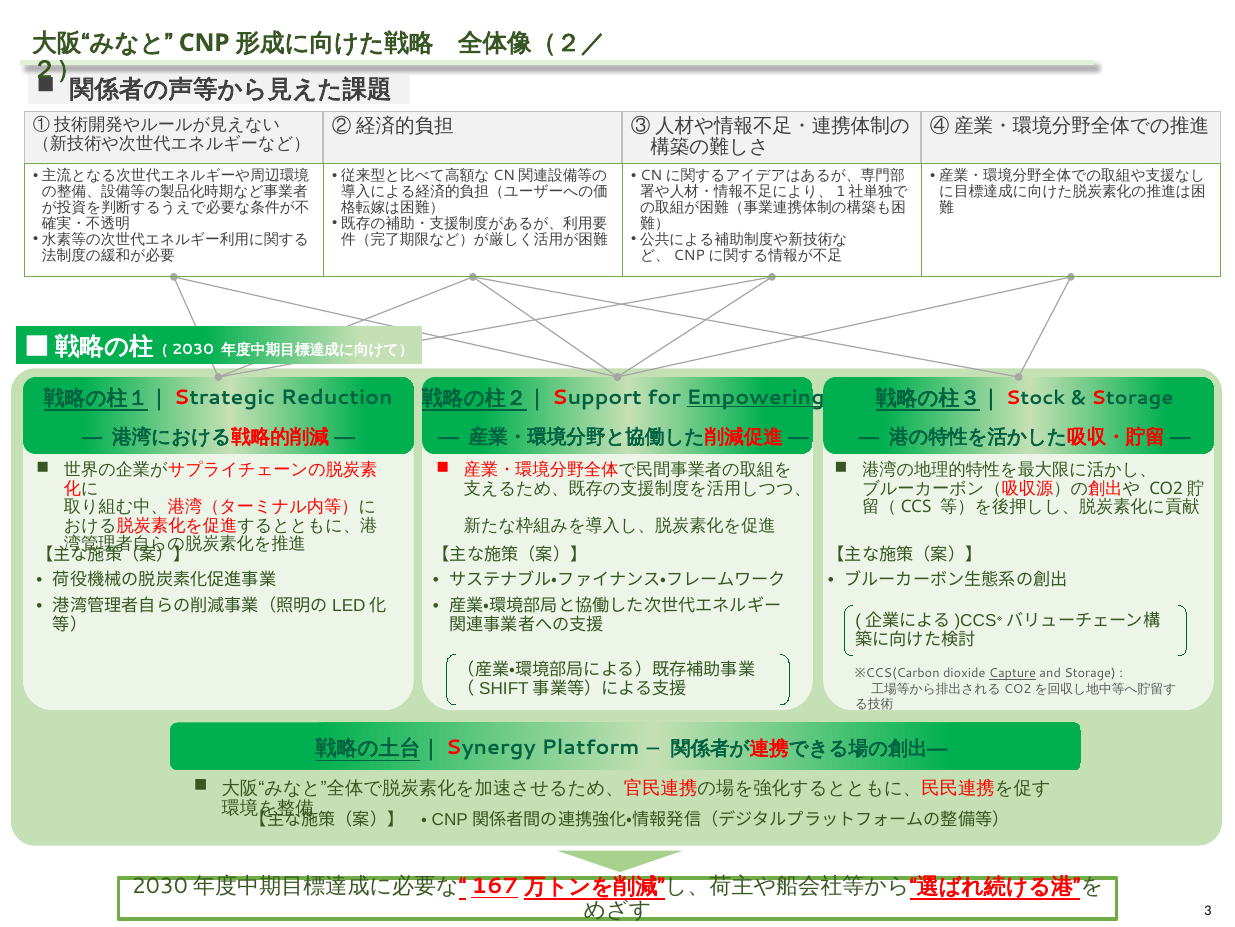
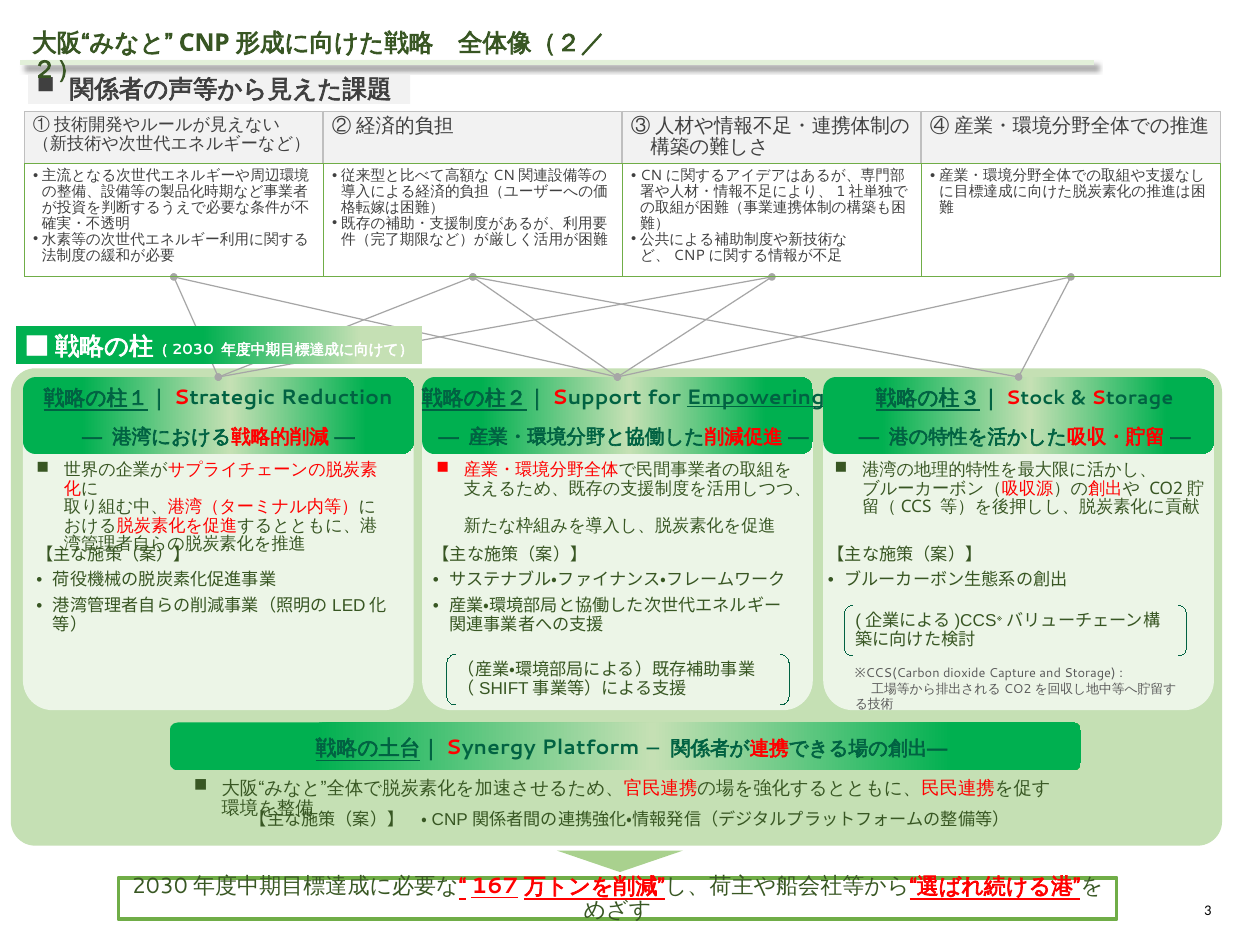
Capture underline: present -> none
